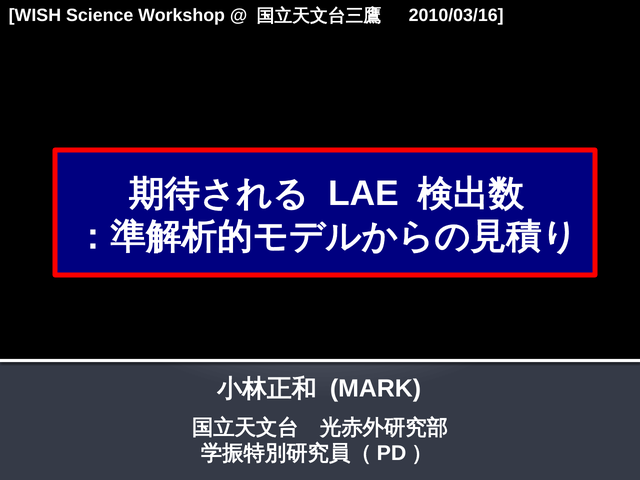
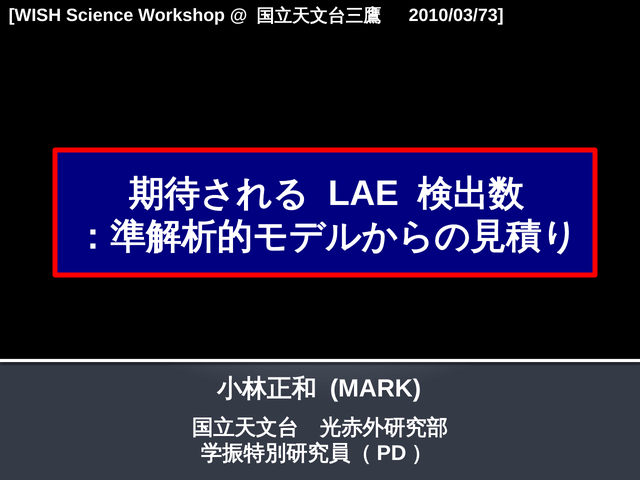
2010/03/16: 2010/03/16 -> 2010/03/73
